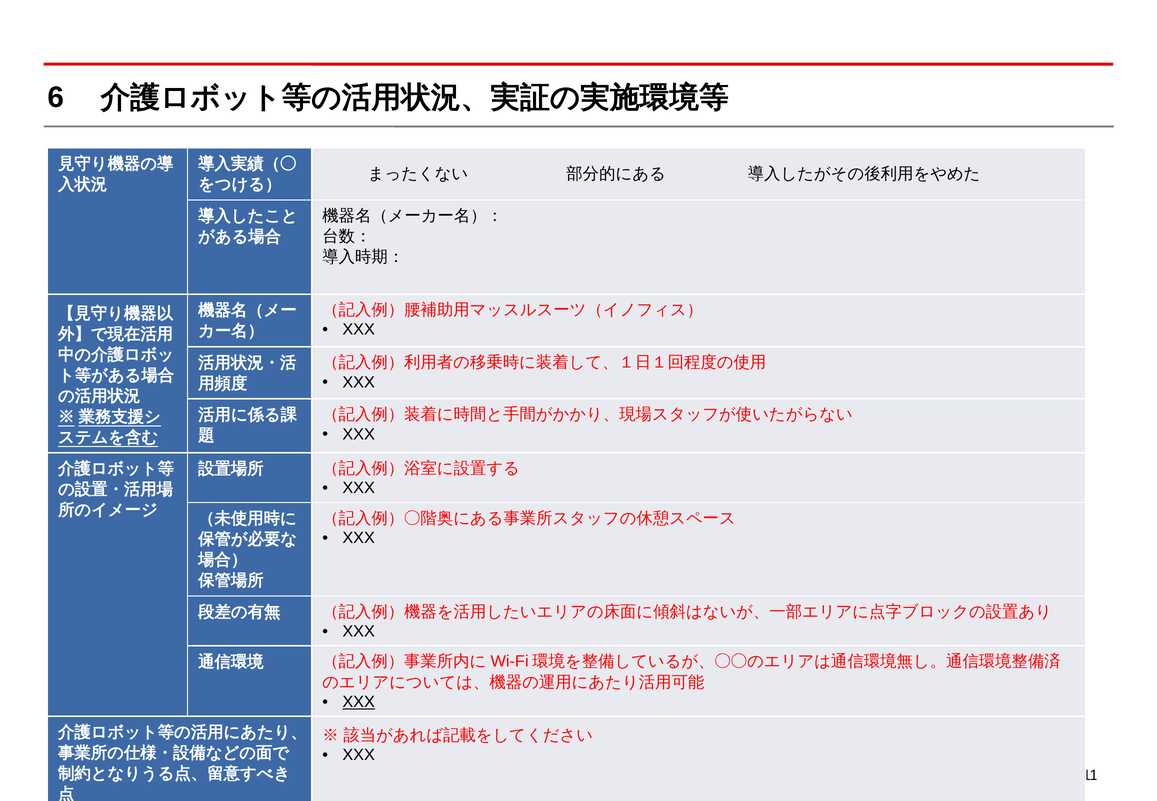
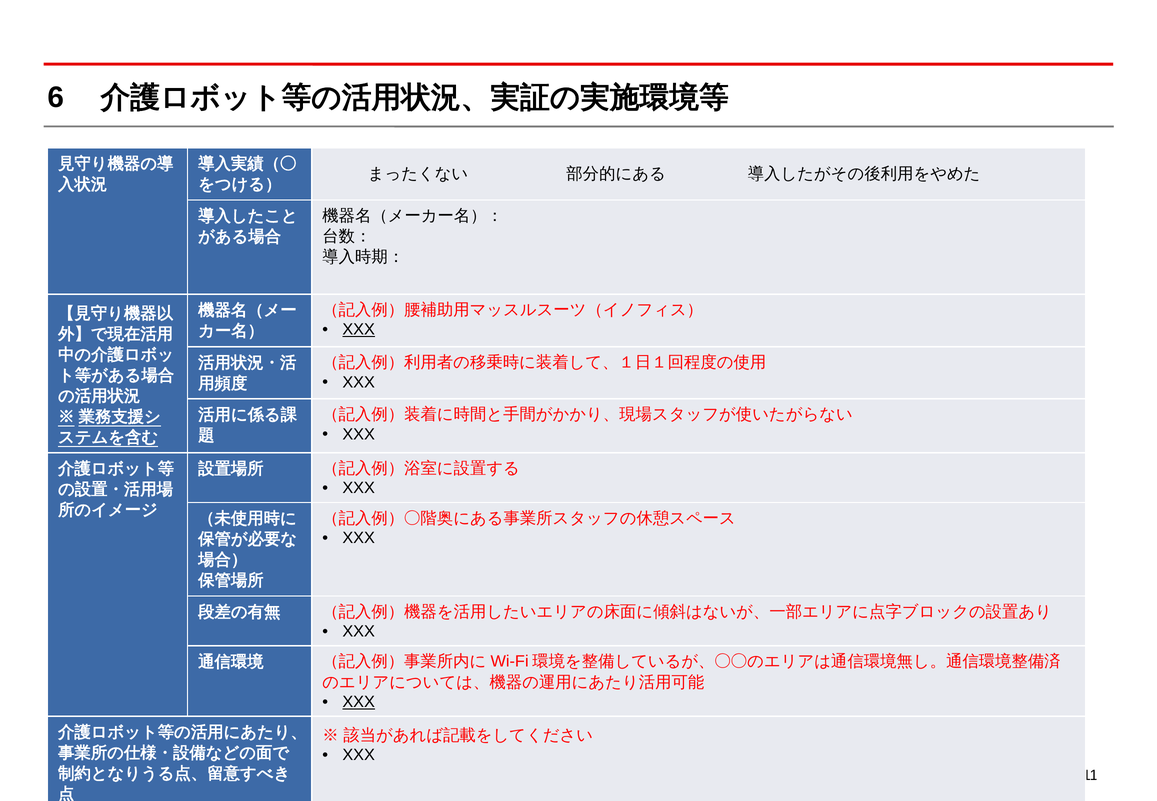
XXX at (359, 330) underline: none -> present
